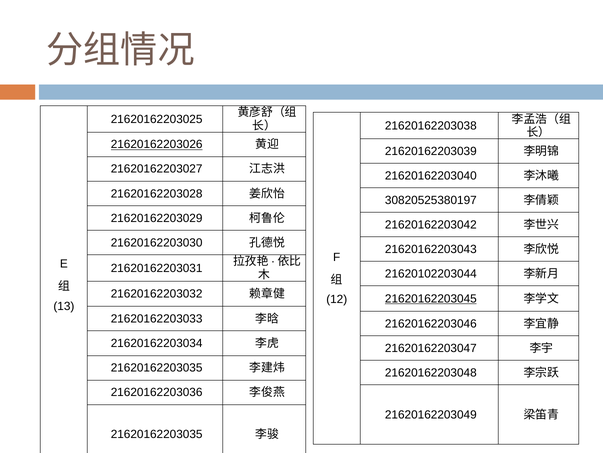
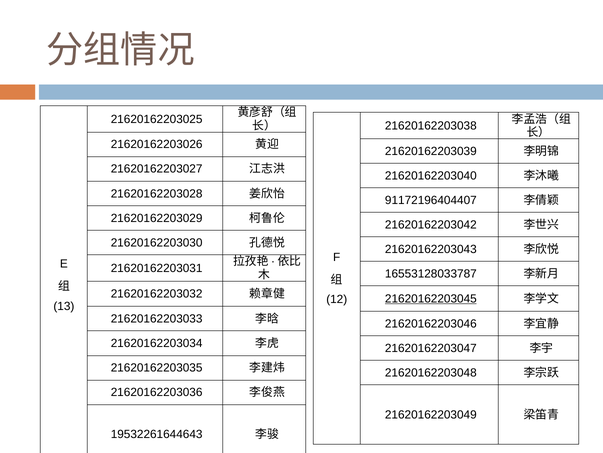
21620162203026 underline: present -> none
30820525380197: 30820525380197 -> 91172196404407
21620102203044: 21620102203044 -> 16553128033787
21620162203035 at (157, 434): 21620162203035 -> 19532261644643
